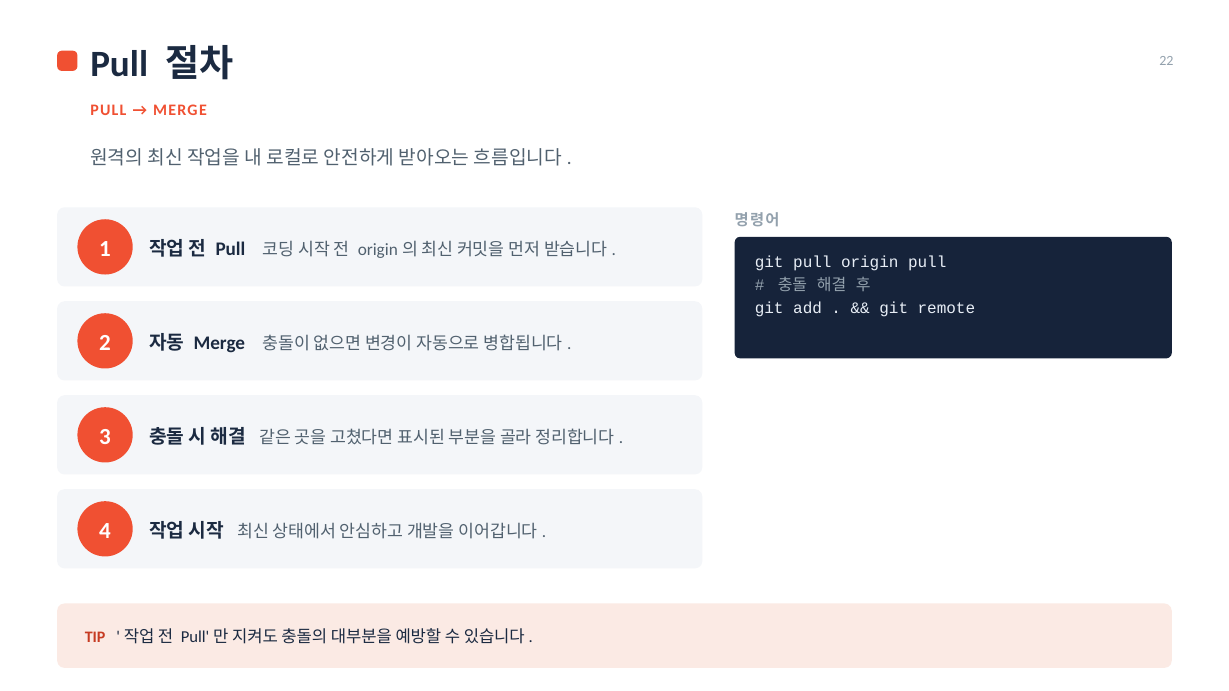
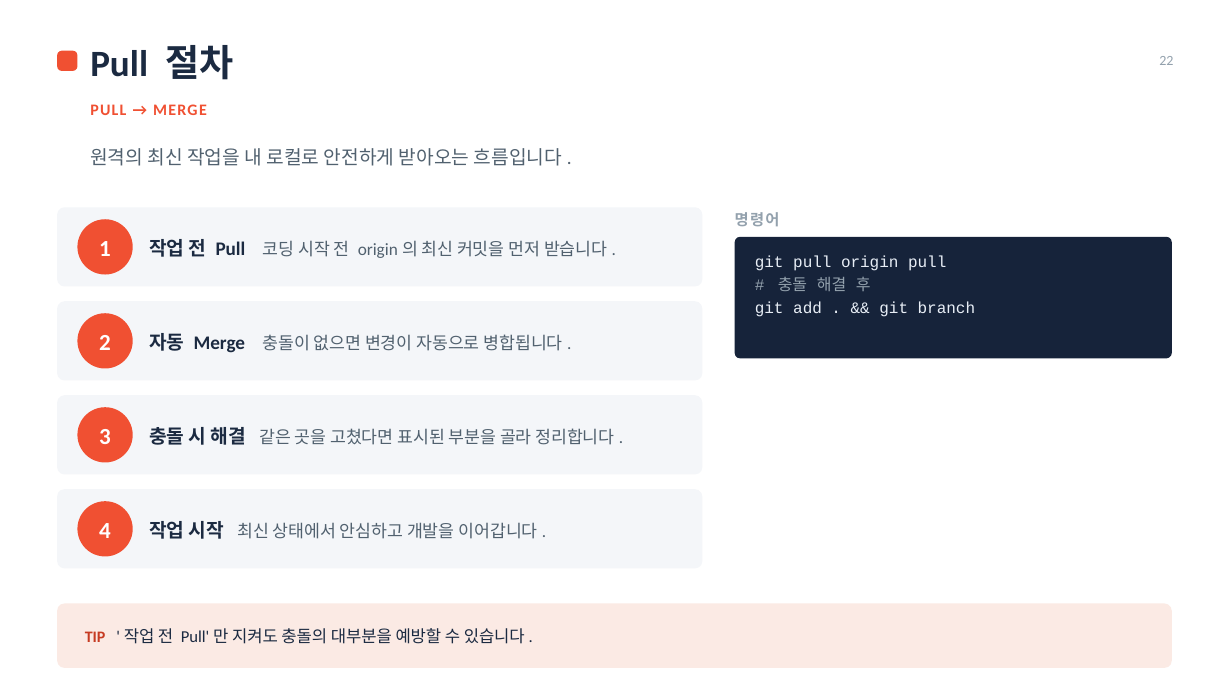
remote: remote -> branch
